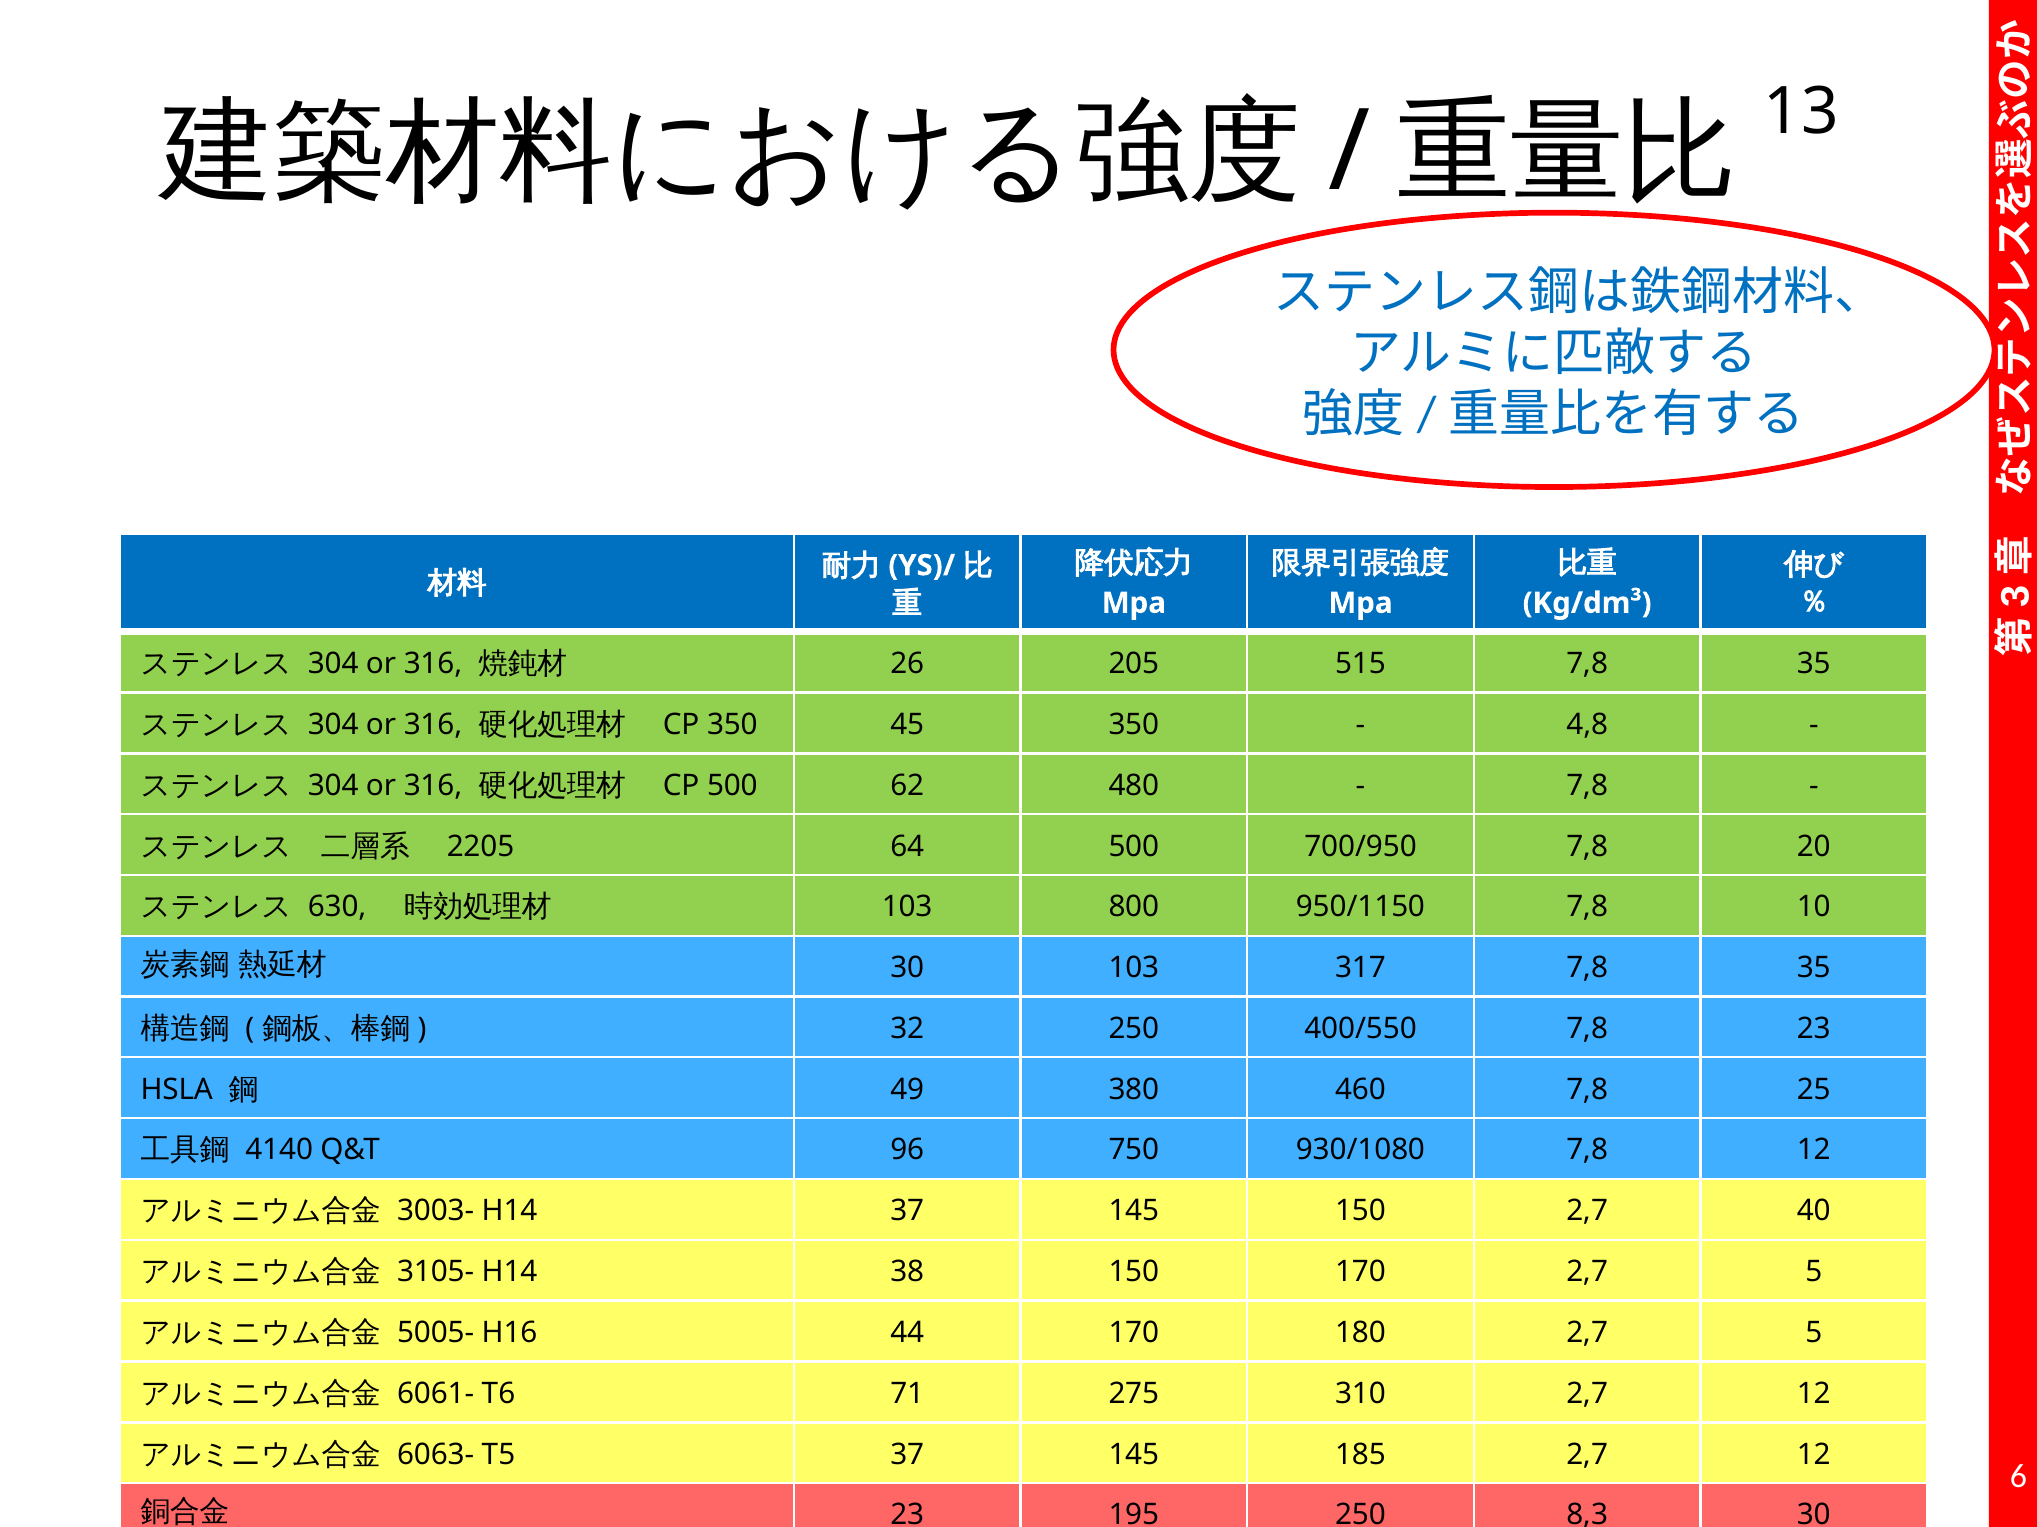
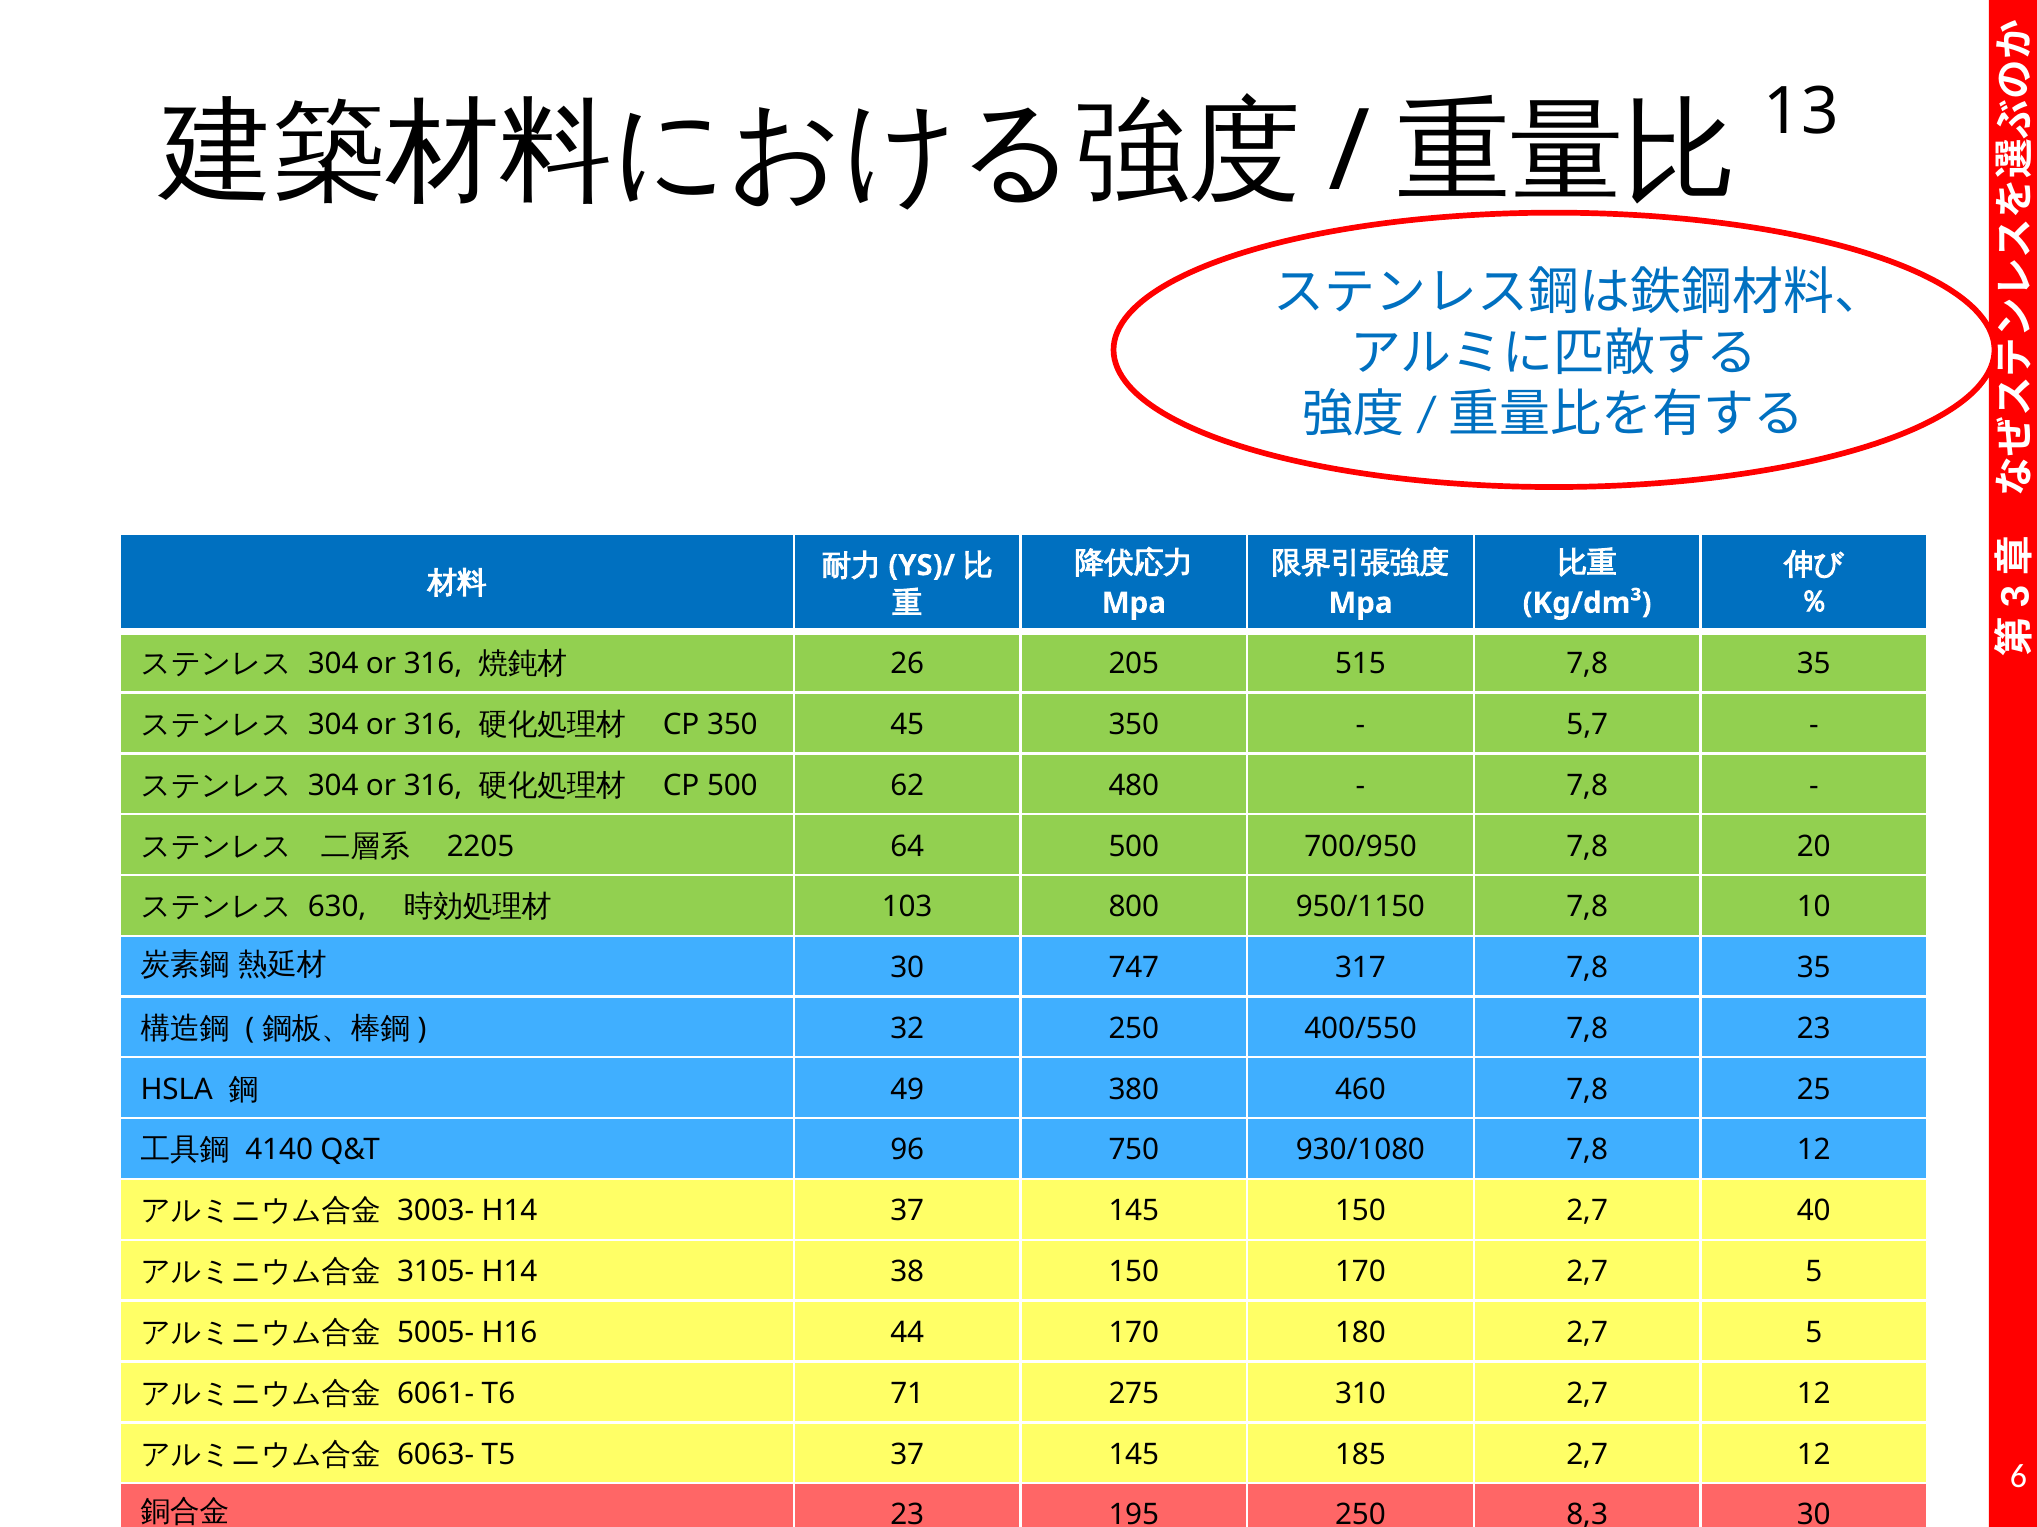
4,8: 4,8 -> 5,7
30 103: 103 -> 747
